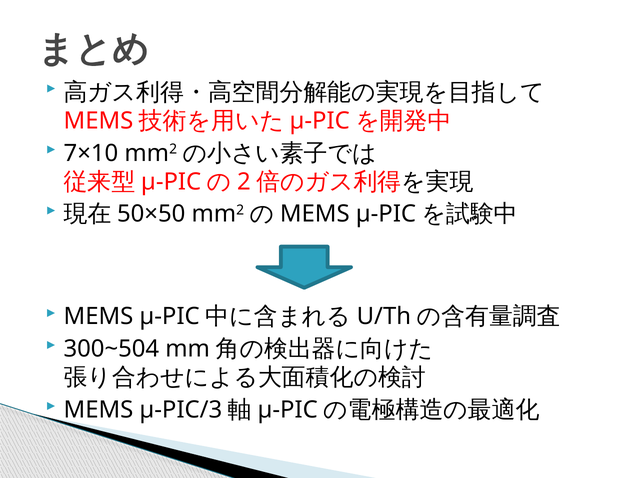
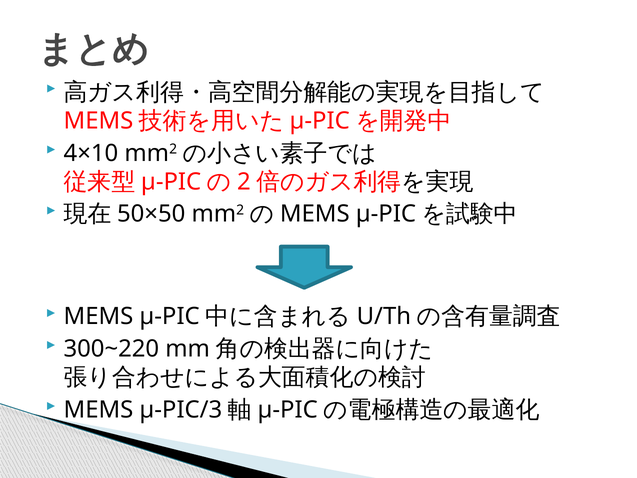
7×10: 7×10 -> 4×10
300~504: 300~504 -> 300~220
